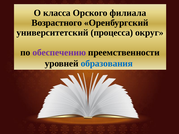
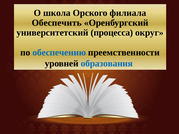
класса: класса -> школа
Возрастного: Возрастного -> Обеспечить
обеспечению colour: purple -> blue
